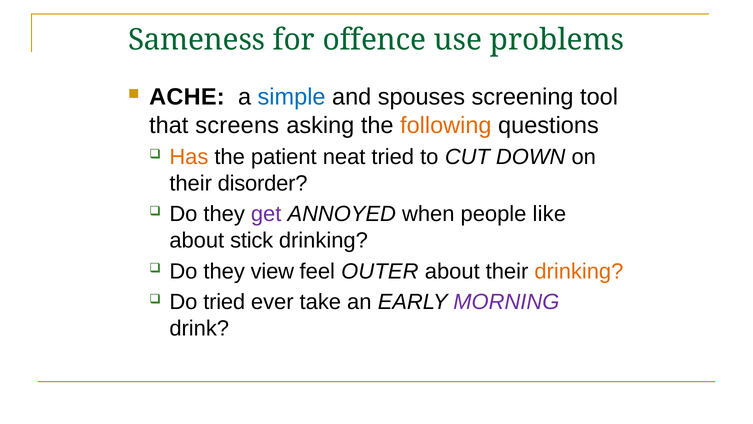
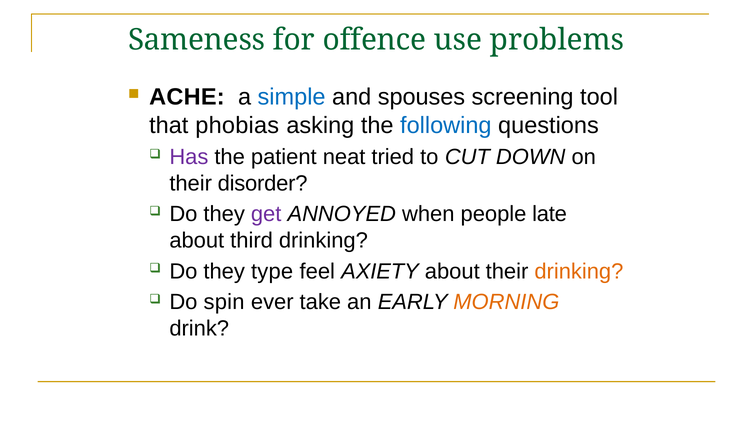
screens: screens -> phobias
following colour: orange -> blue
Has colour: orange -> purple
like: like -> late
stick: stick -> third
view: view -> type
OUTER: OUTER -> AXIETY
Do tried: tried -> spin
MORNING colour: purple -> orange
